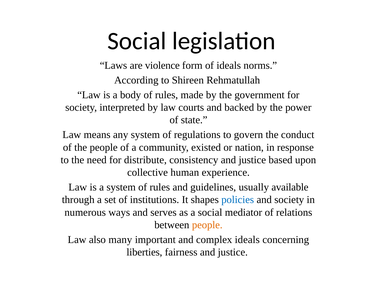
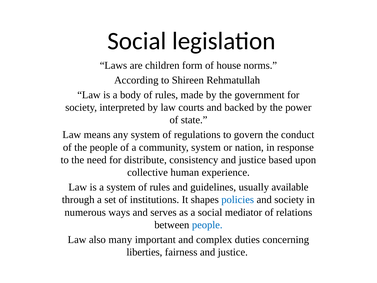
violence: violence -> children
of ideals: ideals -> house
community existed: existed -> system
people at (207, 225) colour: orange -> blue
complex ideals: ideals -> duties
